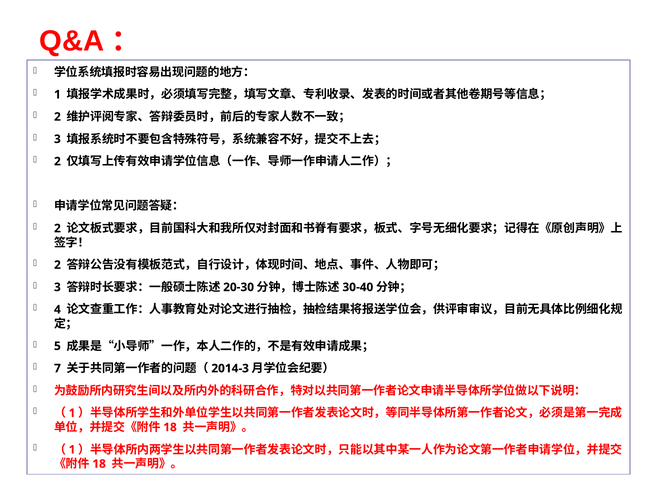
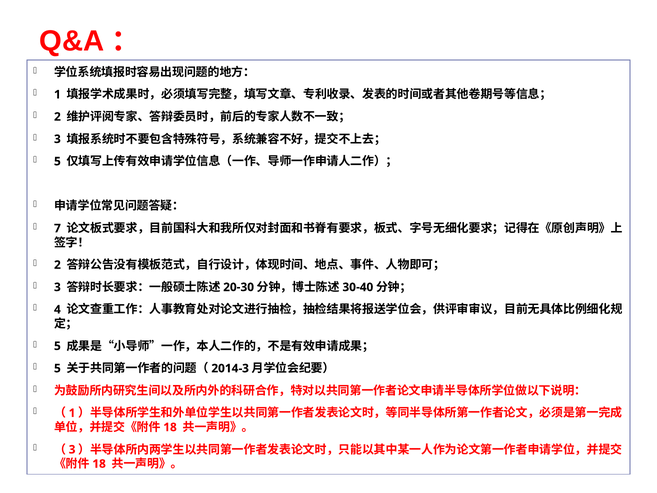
2 at (57, 161): 2 -> 5
2 at (57, 228): 2 -> 7
7 at (57, 368): 7 -> 5
1 at (72, 449): 1 -> 3
